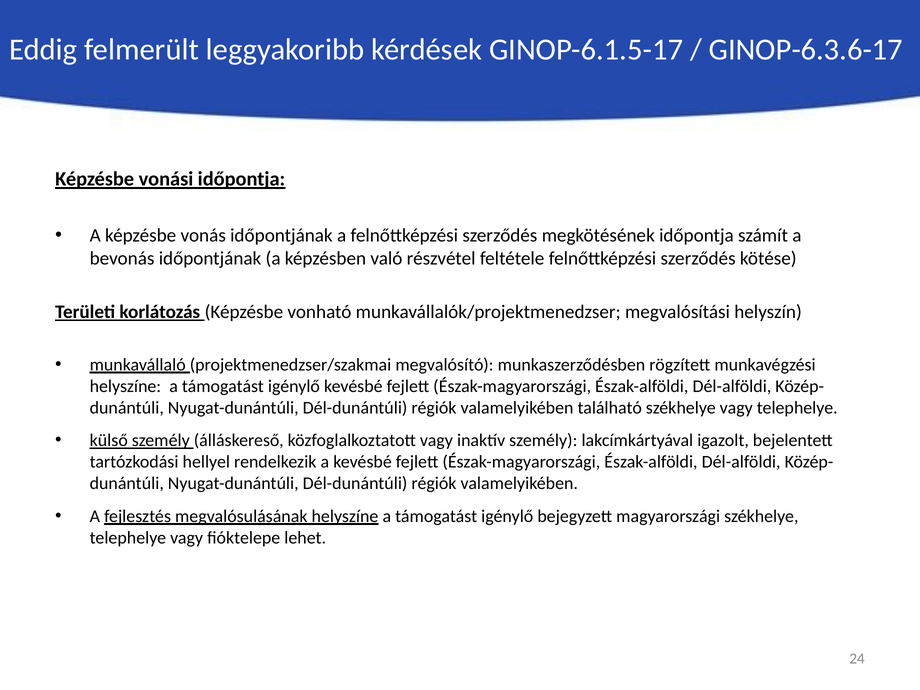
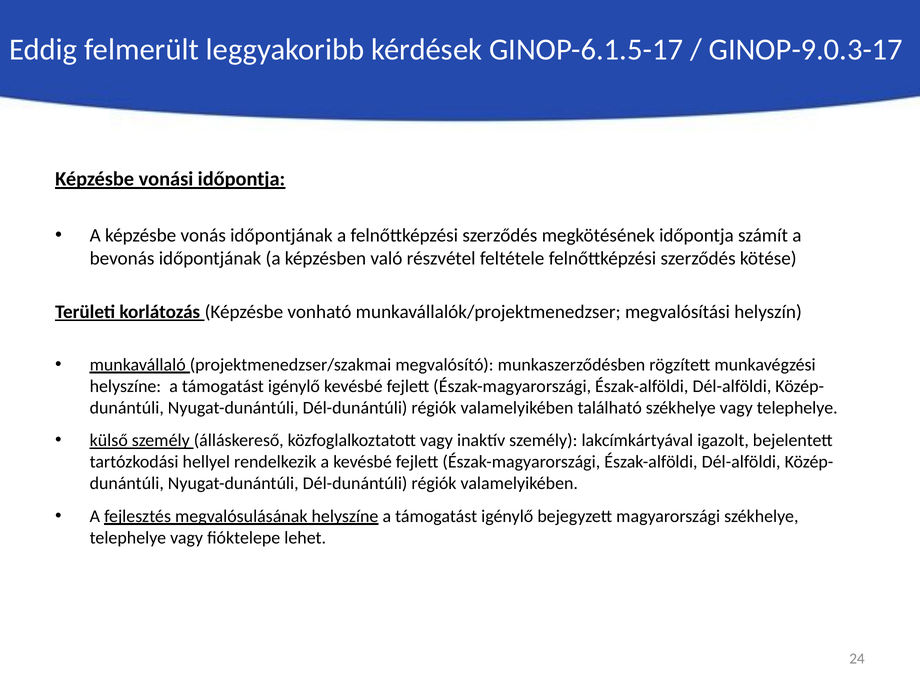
GINOP-6.3.6-17: GINOP-6.3.6-17 -> GINOP-9.0.3-17
